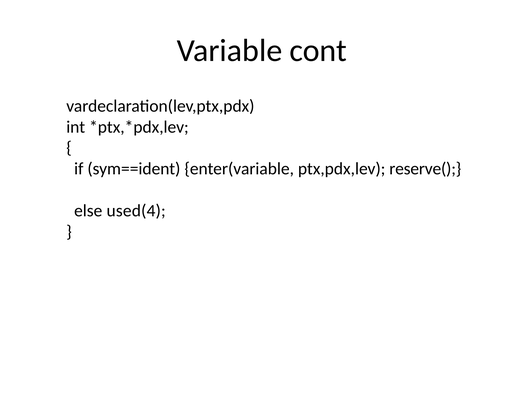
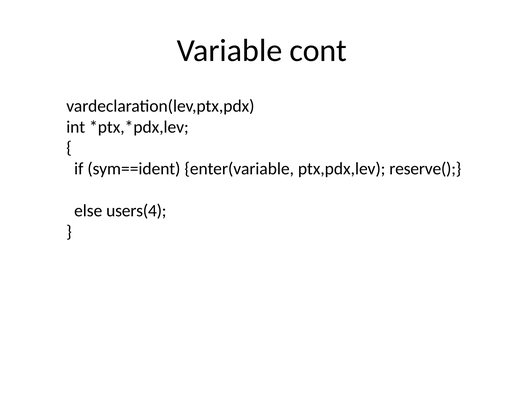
used(4: used(4 -> users(4
